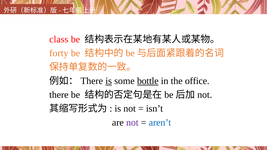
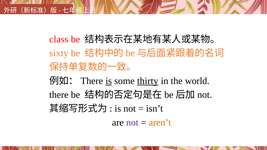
forty: forty -> sixty
bottle: bottle -> thirty
office: office -> world
aren’t colour: blue -> orange
